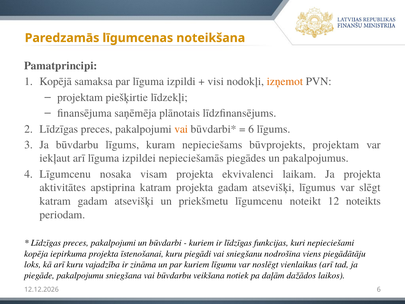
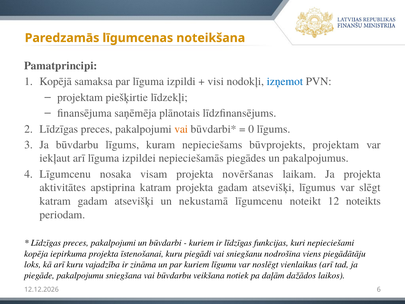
izņemot colour: orange -> blue
6 at (251, 129): 6 -> 0
ekvivalenci: ekvivalenci -> novēršanas
priekšmetu: priekšmetu -> nekustamā
